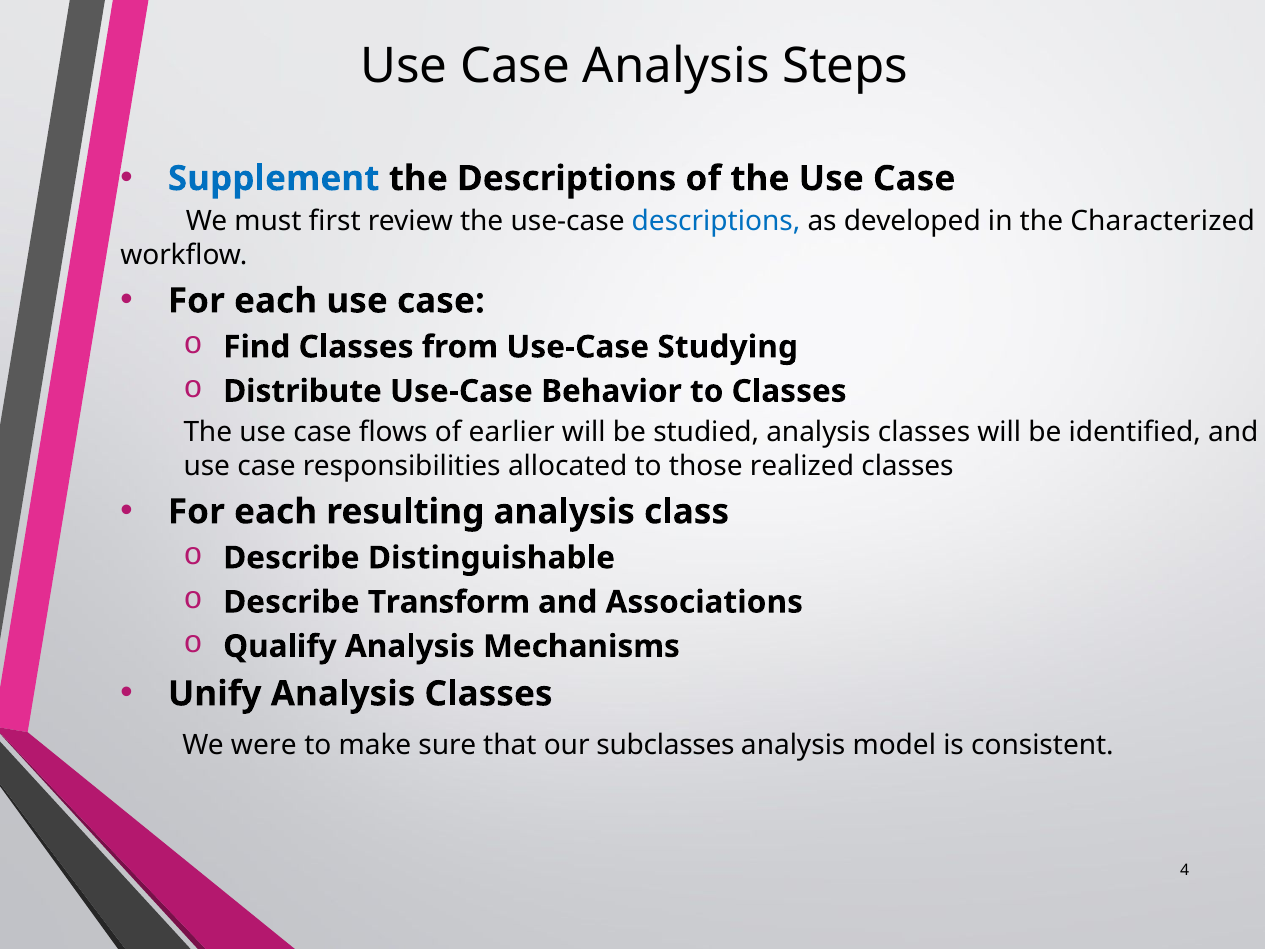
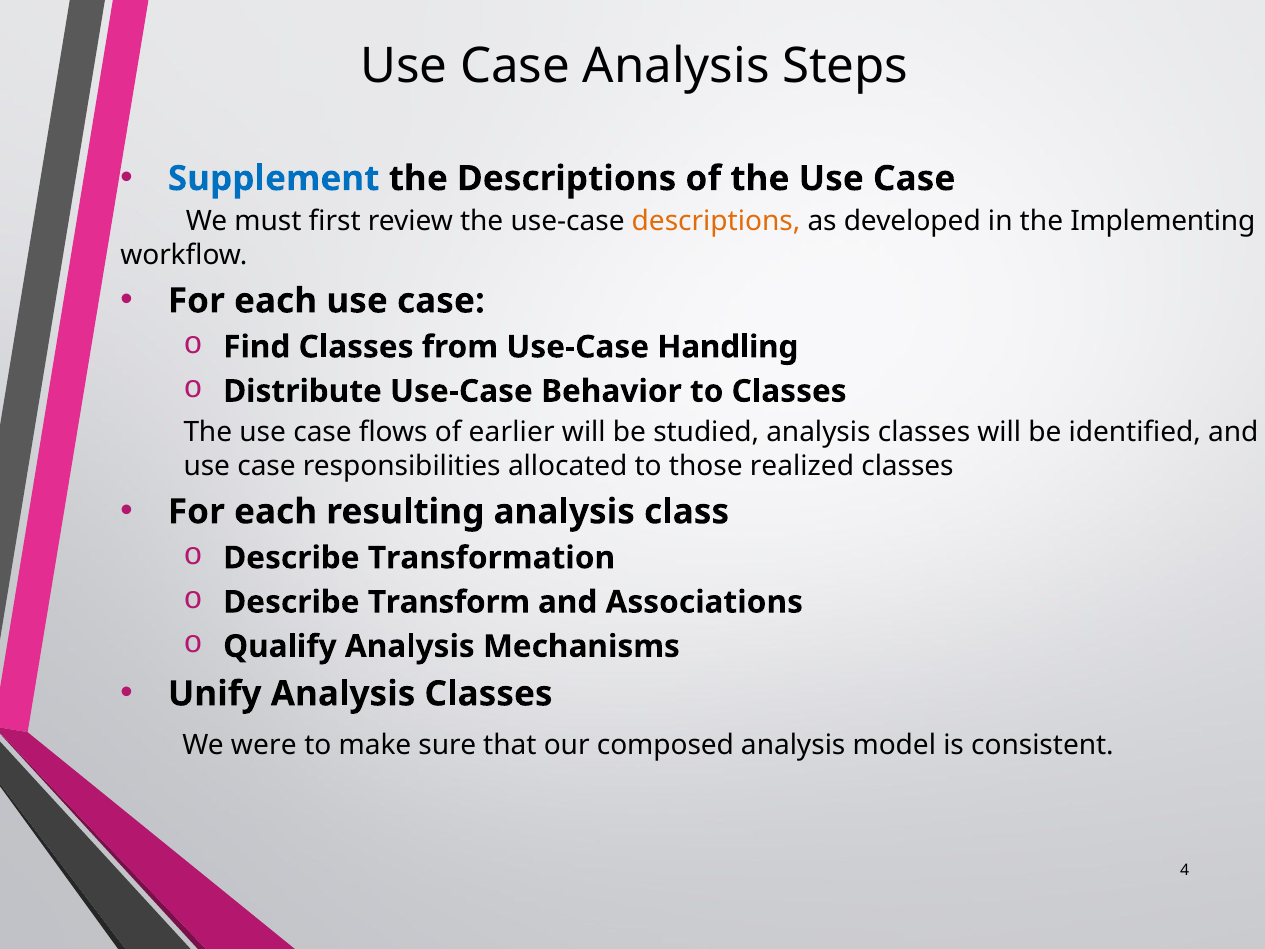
descriptions at (716, 222) colour: blue -> orange
Characterized: Characterized -> Implementing
Studying: Studying -> Handling
Distinguishable: Distinguishable -> Transformation
subclasses: subclasses -> composed
